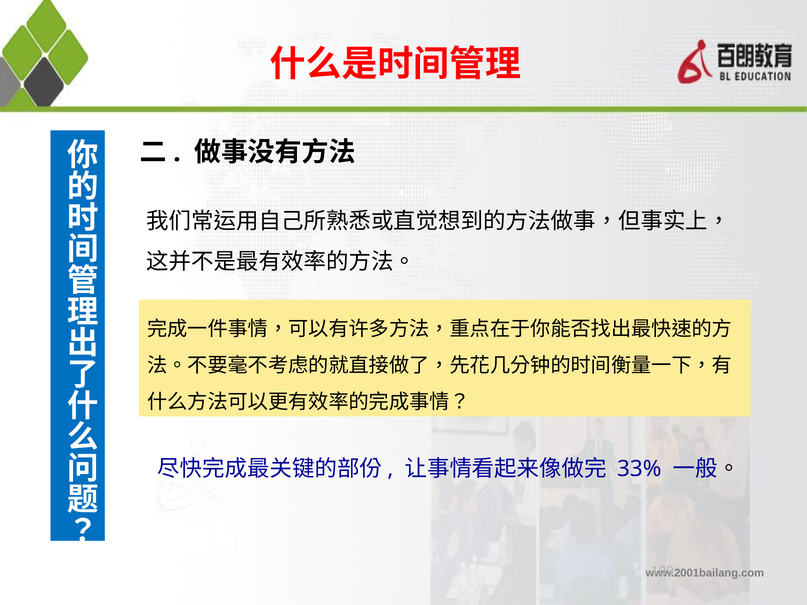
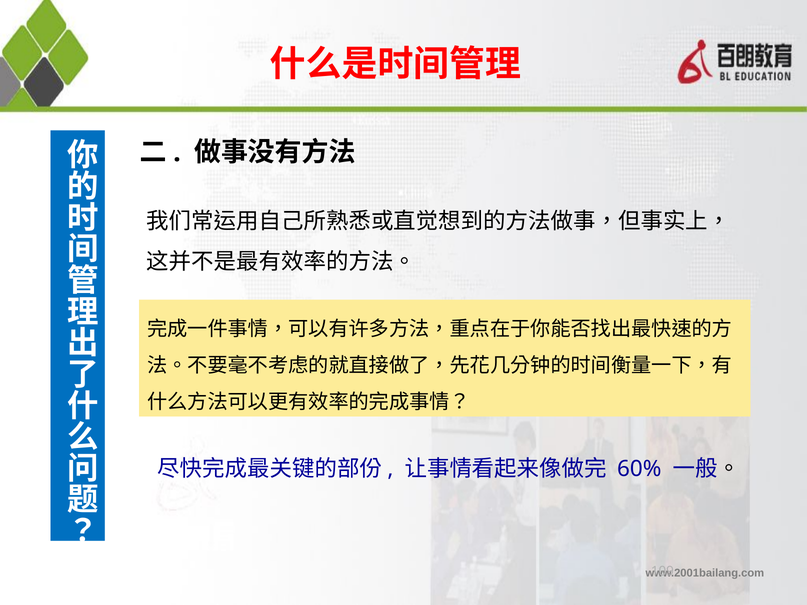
33%: 33% -> 60%
